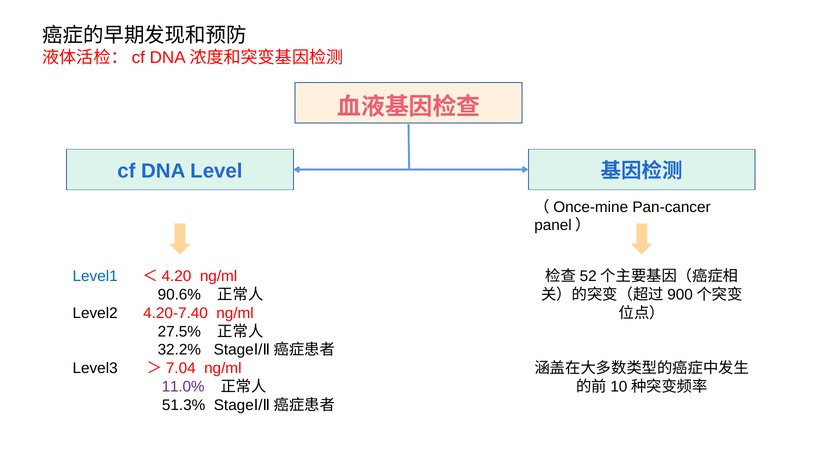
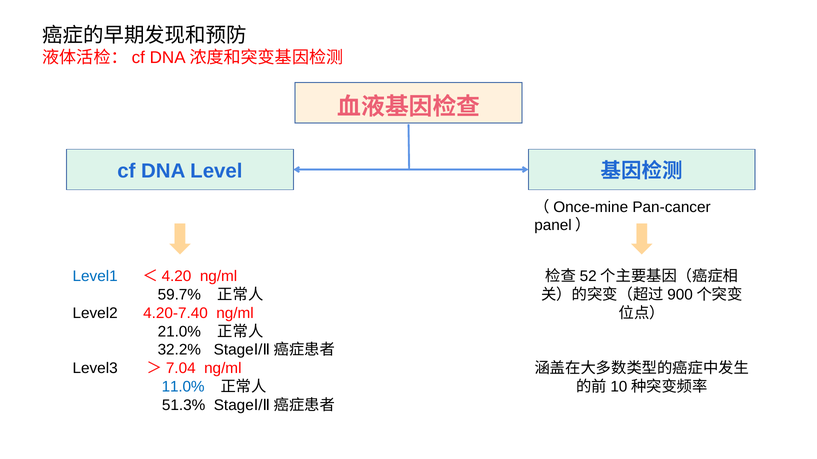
90.6%: 90.6% -> 59.7%
27.5%: 27.5% -> 21.0%
11.0% colour: purple -> blue
